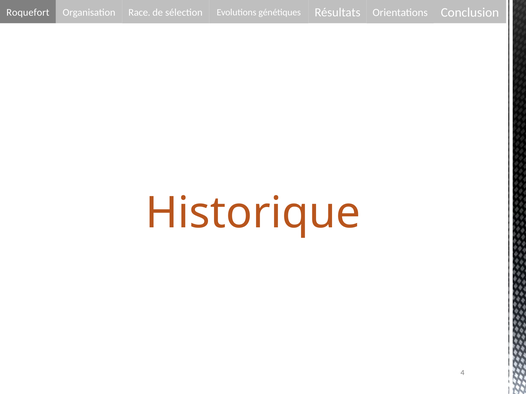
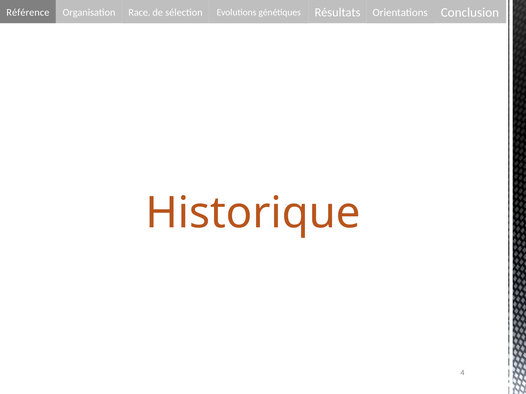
Roquefort: Roquefort -> Référence
